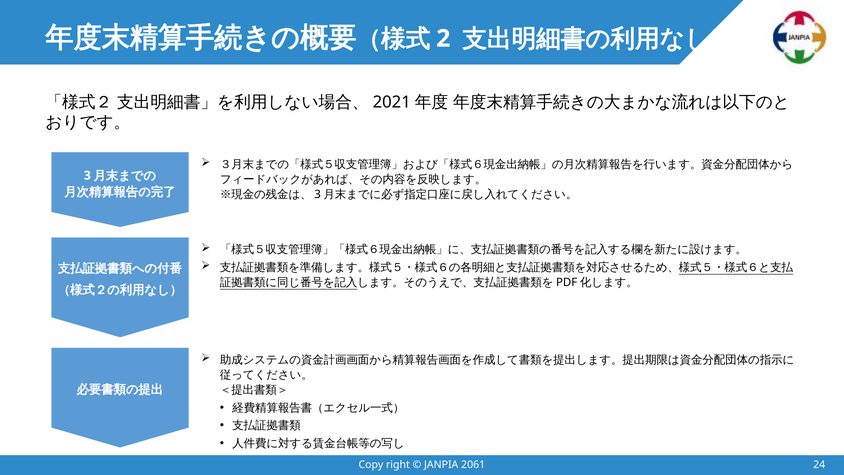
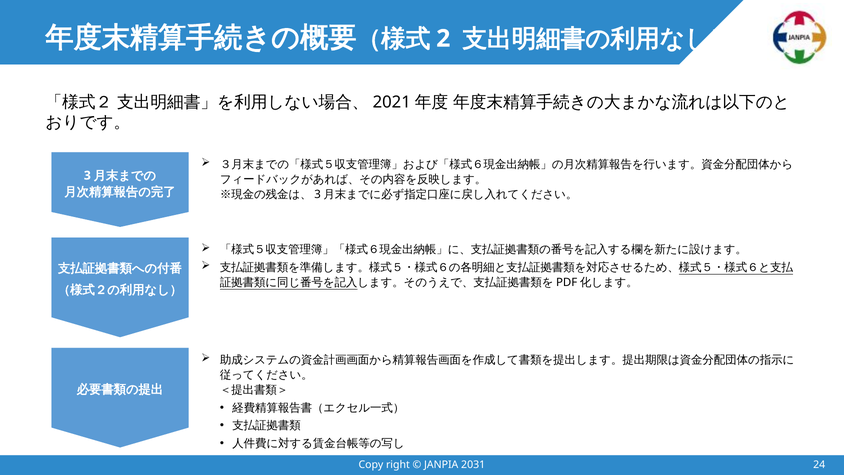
2061: 2061 -> 2031
